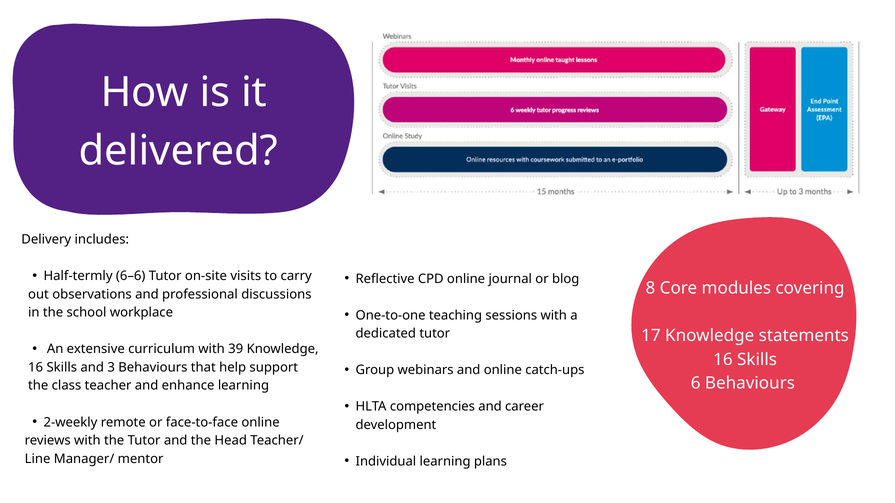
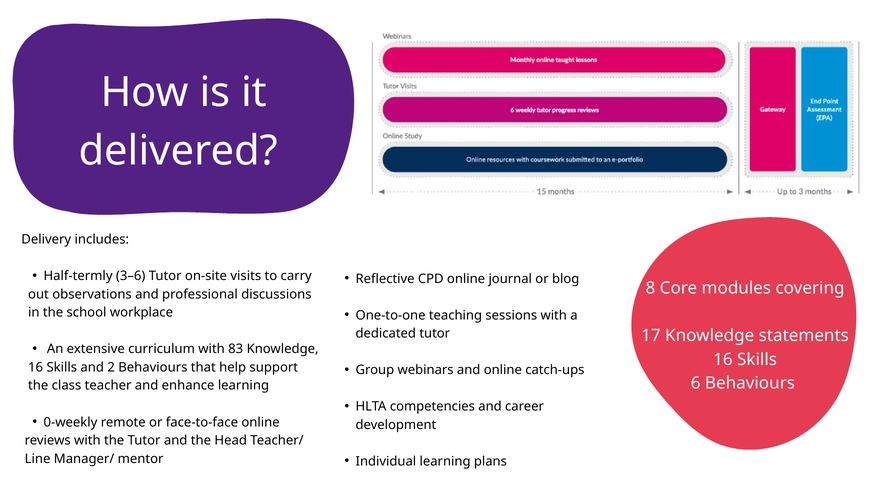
6–6: 6–6 -> 3–6
39: 39 -> 83
3: 3 -> 2
2-weekly: 2-weekly -> 0-weekly
